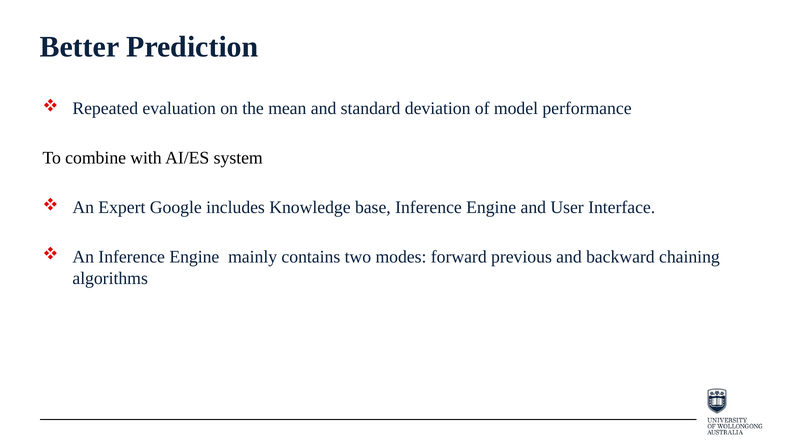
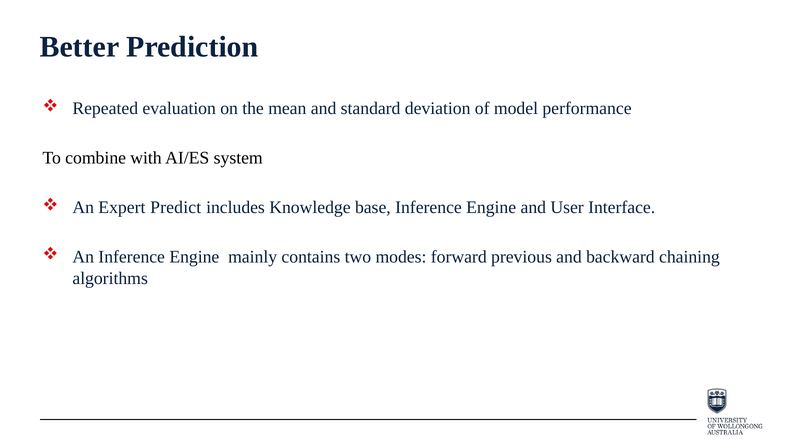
Google: Google -> Predict
